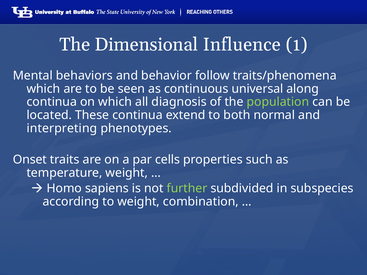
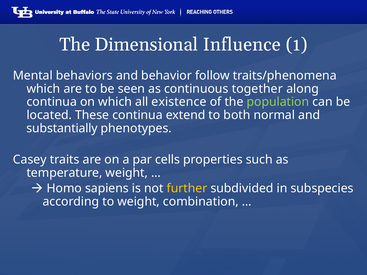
universal: universal -> together
diagnosis: diagnosis -> existence
interpreting: interpreting -> substantially
Onset: Onset -> Casey
further colour: light green -> yellow
